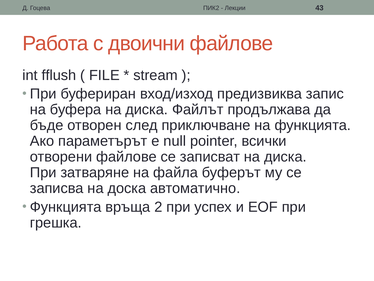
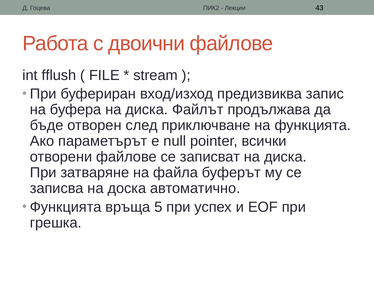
2: 2 -> 5
